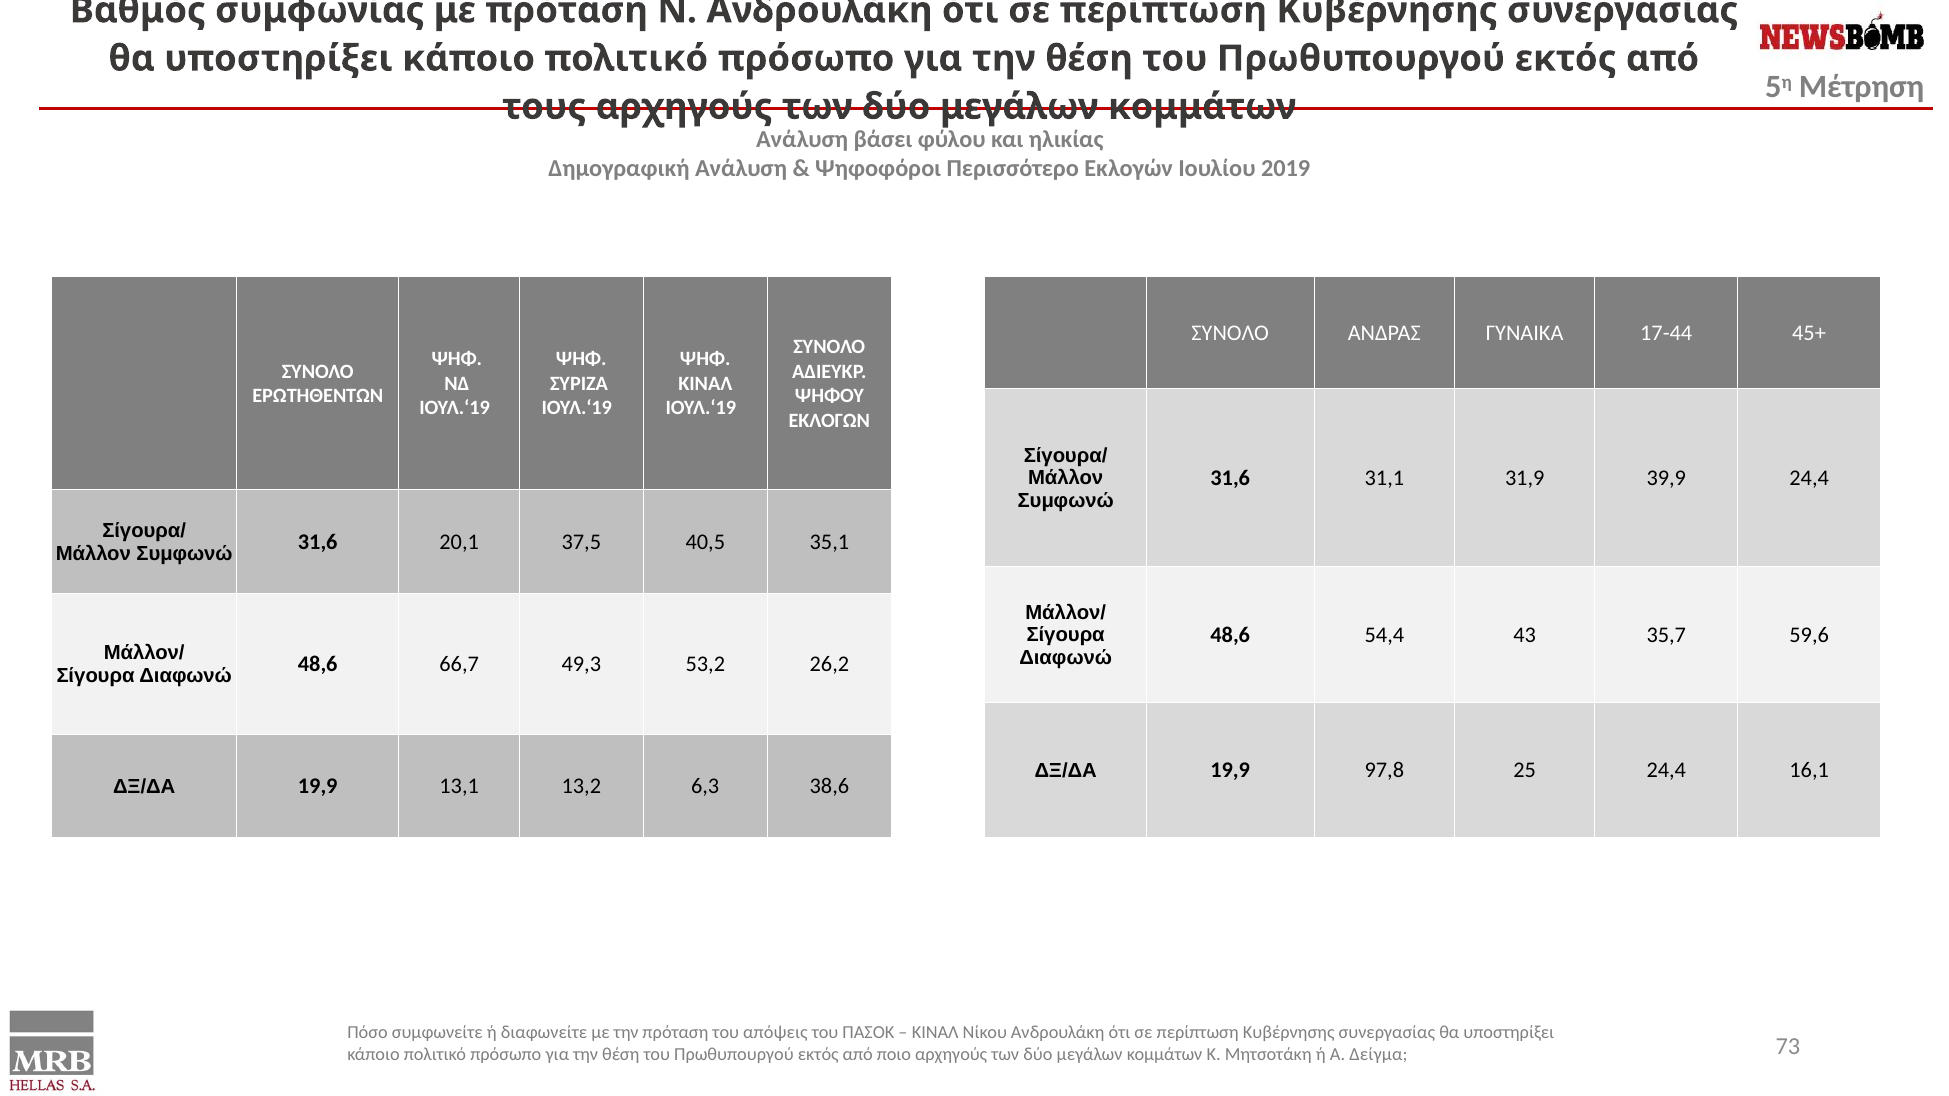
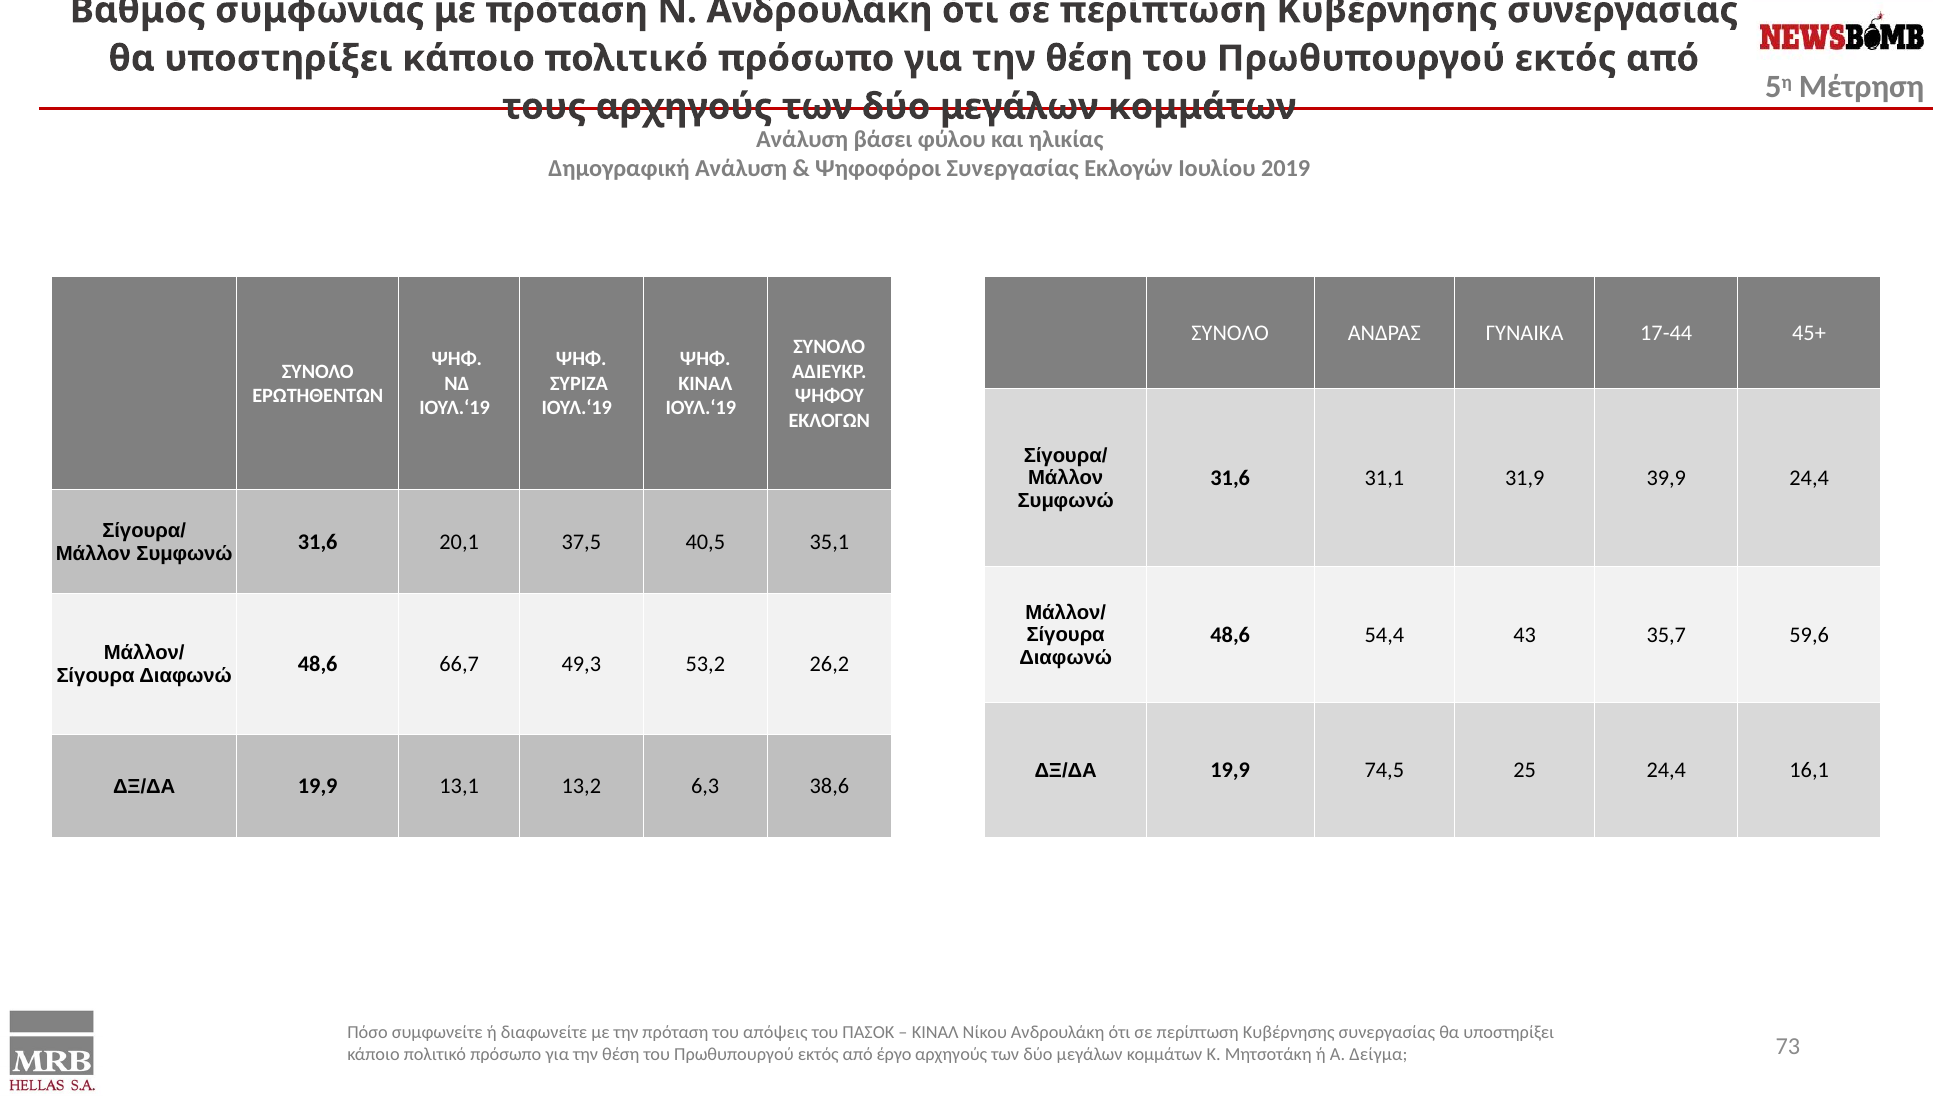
Ψηφοφόροι Περισσότερο: Περισσότερο -> Συνεργασίας
97,8: 97,8 -> 74,5
ποιο: ποιο -> έργο
